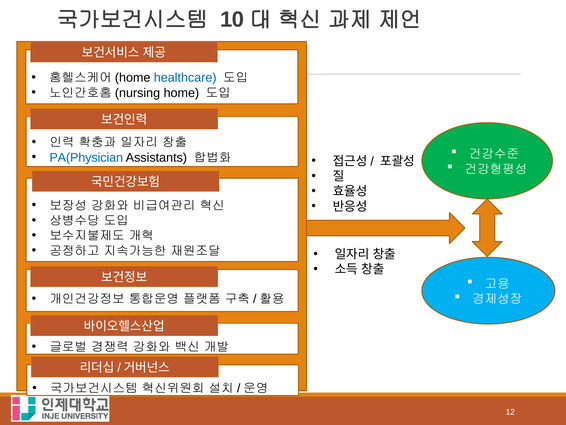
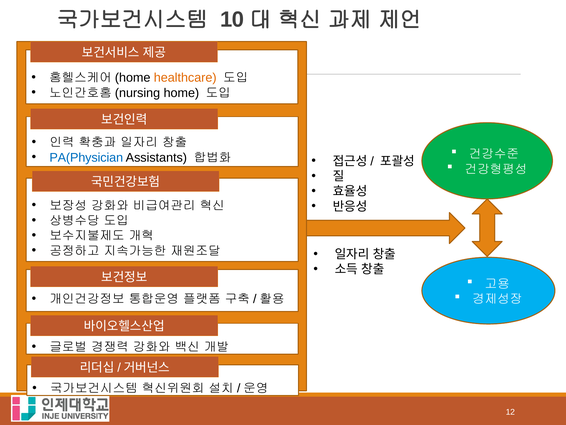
healthcare colour: blue -> orange
